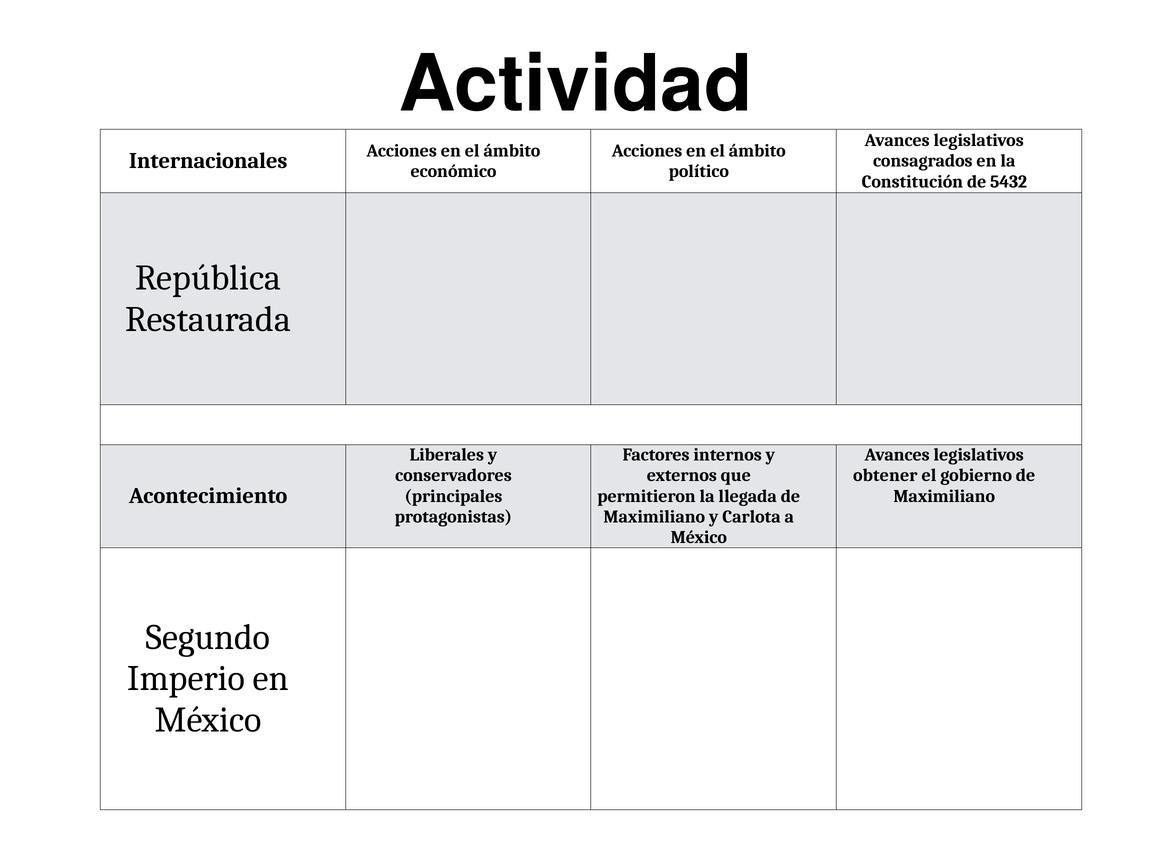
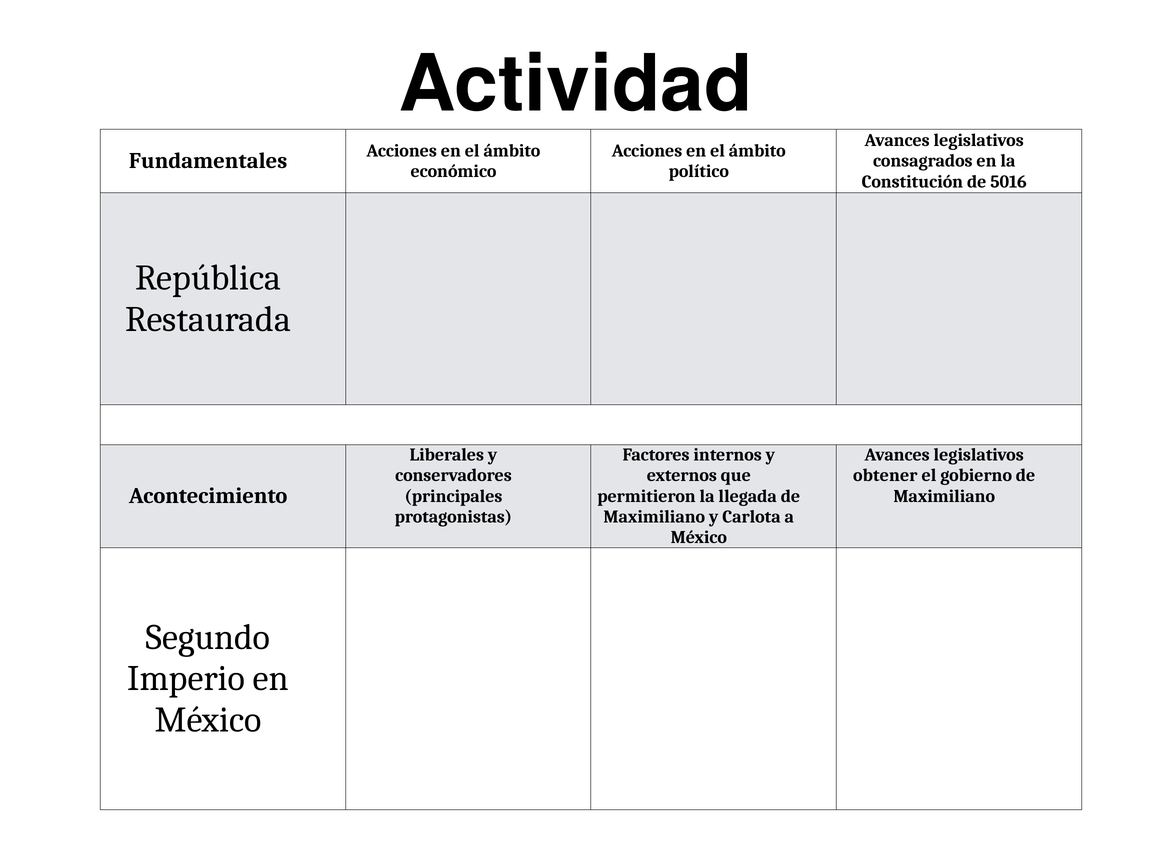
Internacionales: Internacionales -> Fundamentales
5432: 5432 -> 5016
